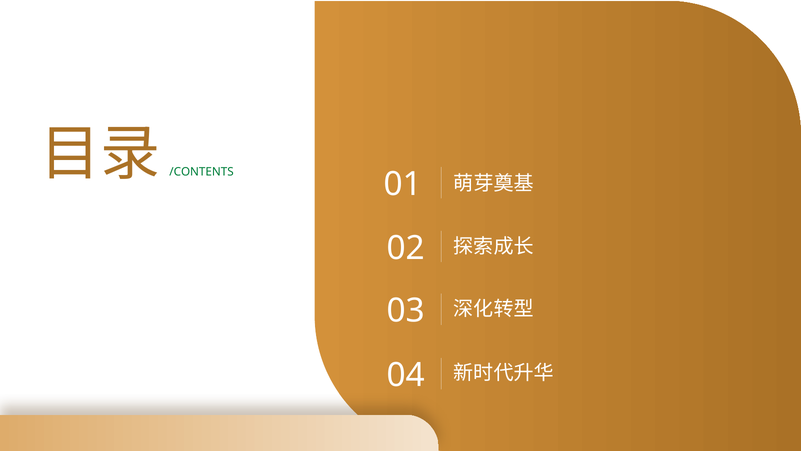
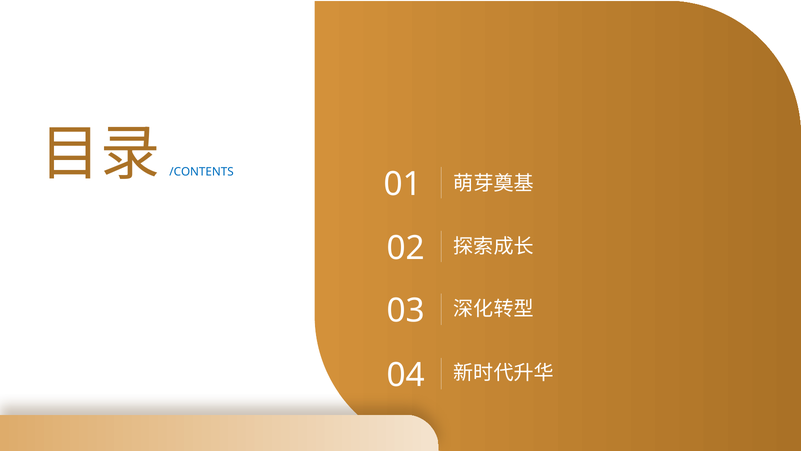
/CONTENTS colour: green -> blue
